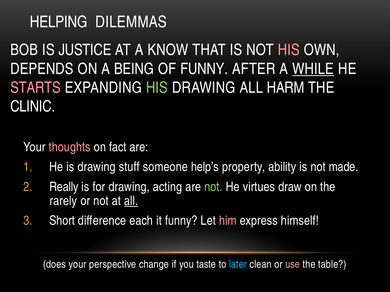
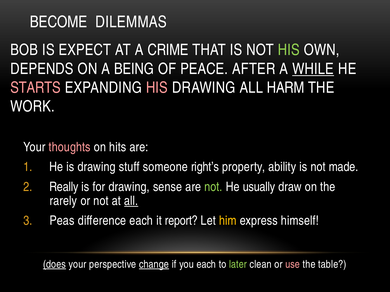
HELPING: HELPING -> BECOME
JUSTICE: JUSTICE -> EXPECT
KNOW: KNOW -> CRIME
HIS at (289, 50) colour: pink -> light green
OF FUNNY: FUNNY -> PEACE
HIS at (157, 88) colour: light green -> pink
CLINIC: CLINIC -> WORK
fact: fact -> hits
help’s: help’s -> right’s
acting: acting -> sense
virtues: virtues -> usually
Short: Short -> Peas
it funny: funny -> report
him colour: pink -> yellow
does underline: none -> present
change underline: none -> present
you taste: taste -> each
later colour: light blue -> light green
